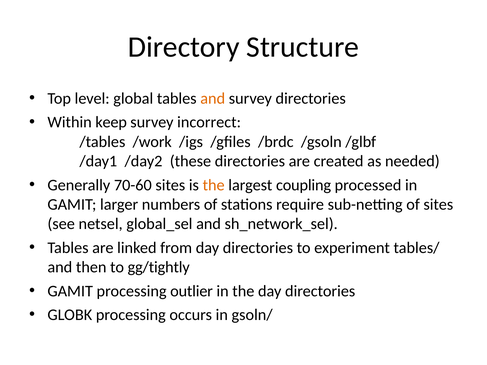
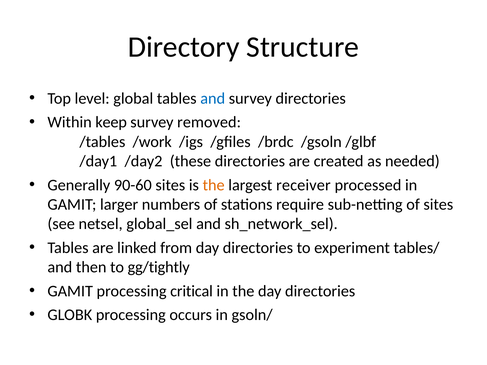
and at (213, 99) colour: orange -> blue
incorrect: incorrect -> removed
70-60: 70-60 -> 90-60
coupling: coupling -> receiver
outlier: outlier -> critical
